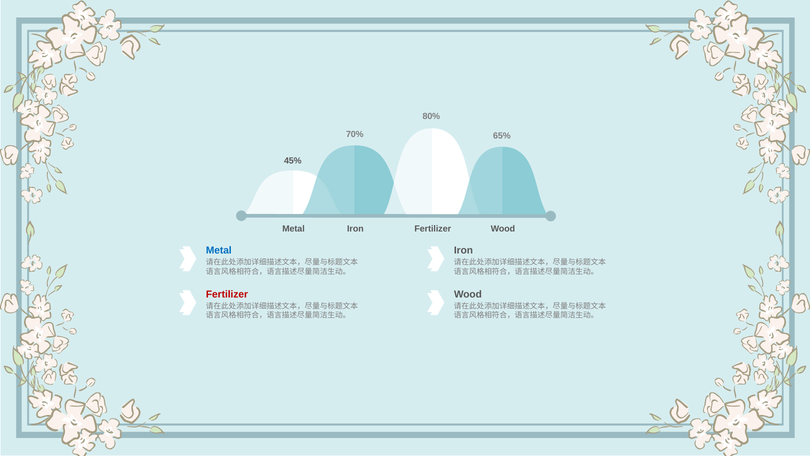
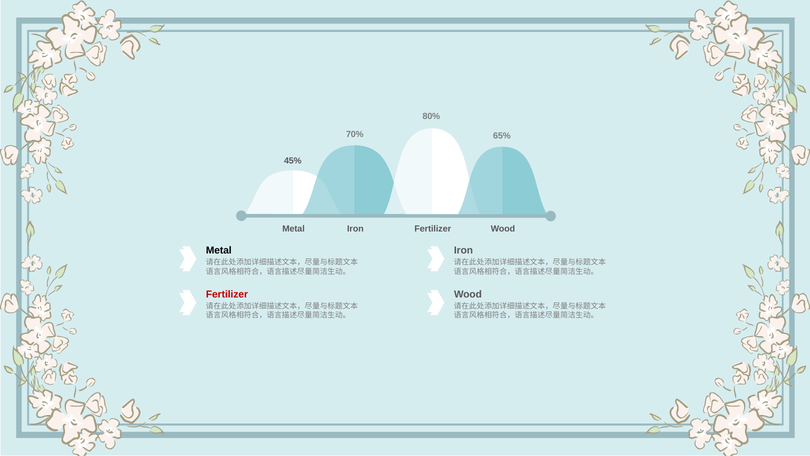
Metal at (219, 250) colour: blue -> black
